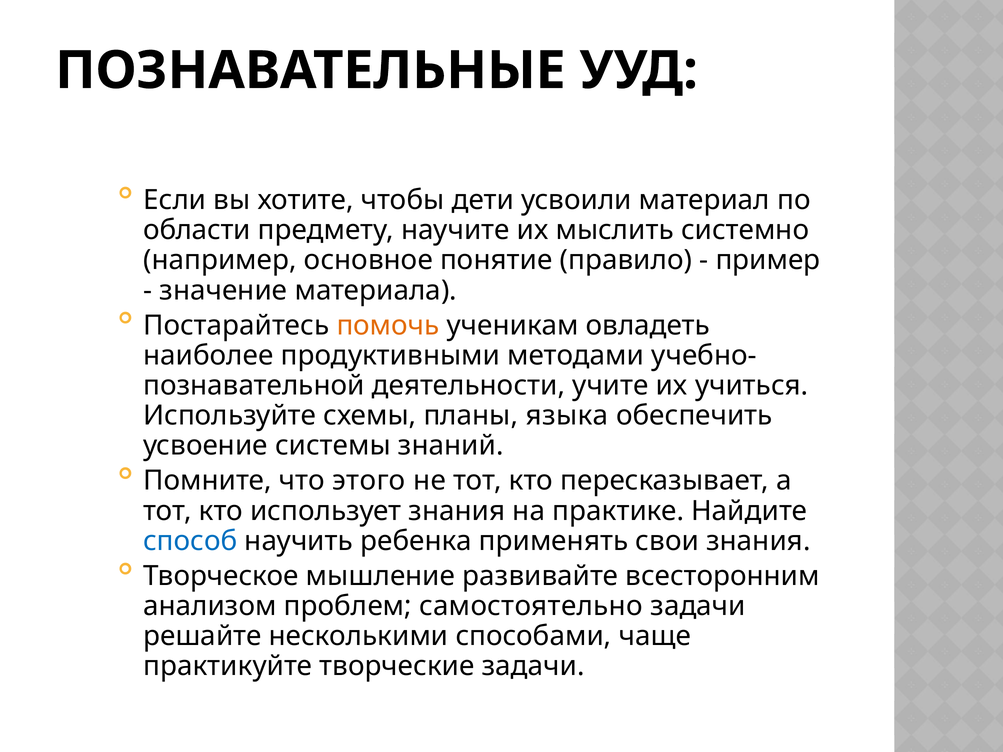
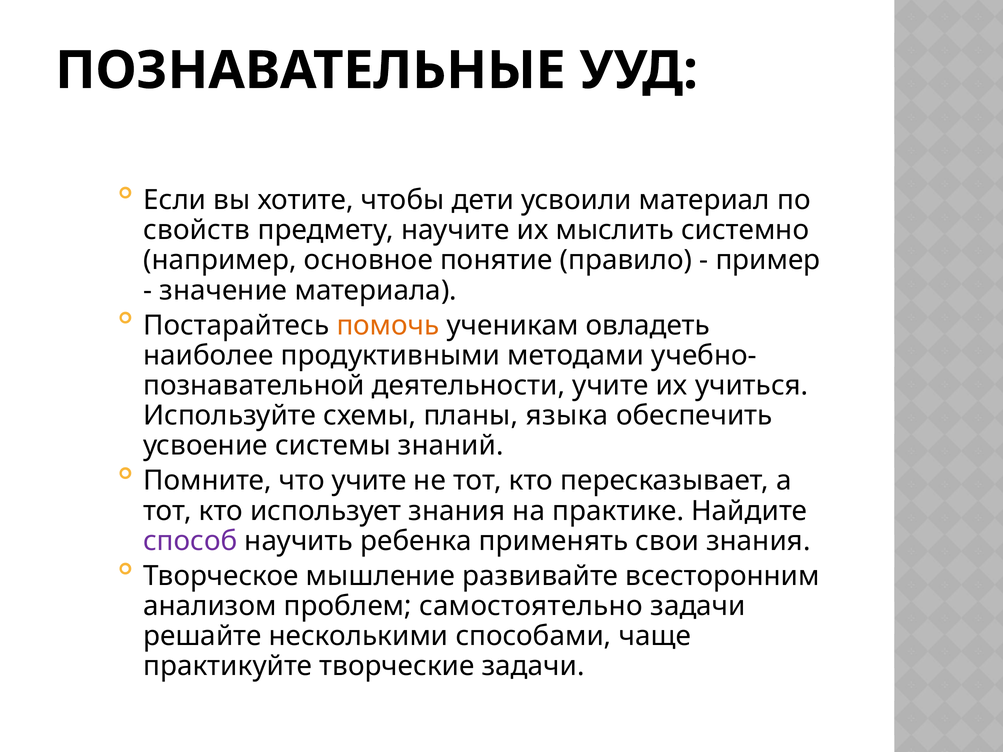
области: области -> свойств
что этого: этого -> учите
способ colour: blue -> purple
